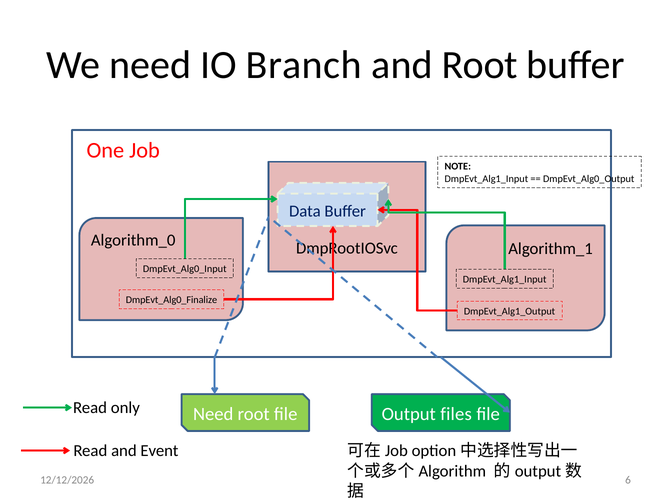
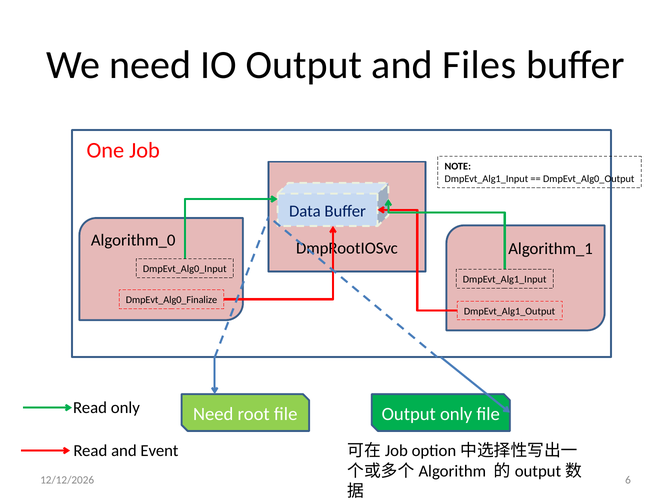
IO Branch: Branch -> Output
and Root: Root -> Files
Output files: files -> only
